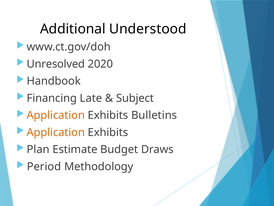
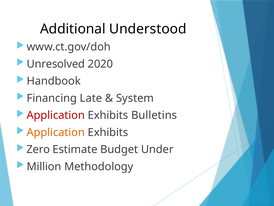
Subject: Subject -> System
Application at (56, 115) colour: orange -> red
Plan: Plan -> Zero
Draws: Draws -> Under
Period: Period -> Million
